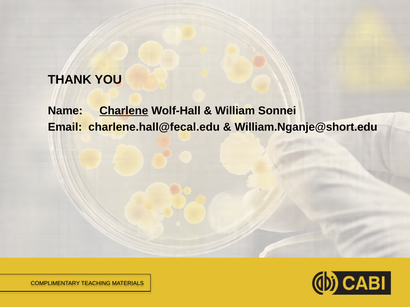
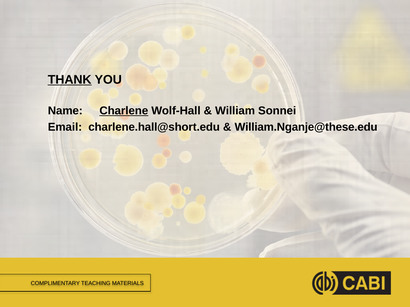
THANK underline: none -> present
charlene.hall@fecal.edu: charlene.hall@fecal.edu -> charlene.hall@short.edu
William.Nganje@short.edu: William.Nganje@short.edu -> William.Nganje@these.edu
